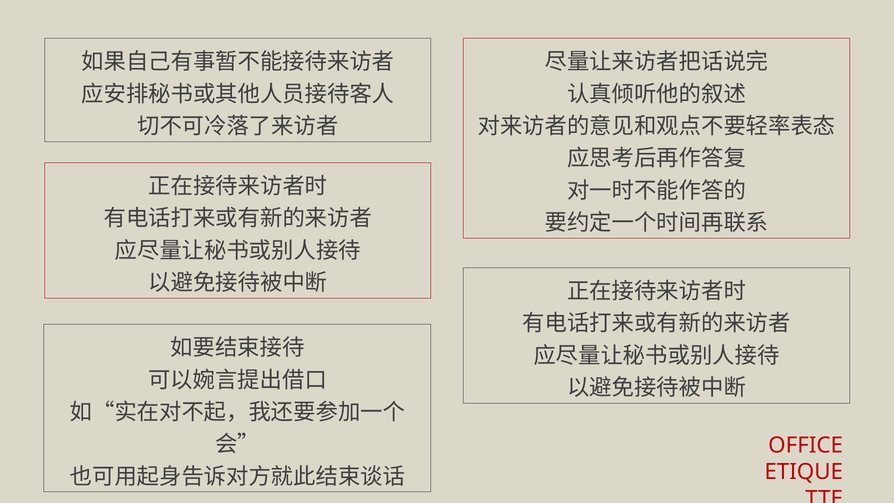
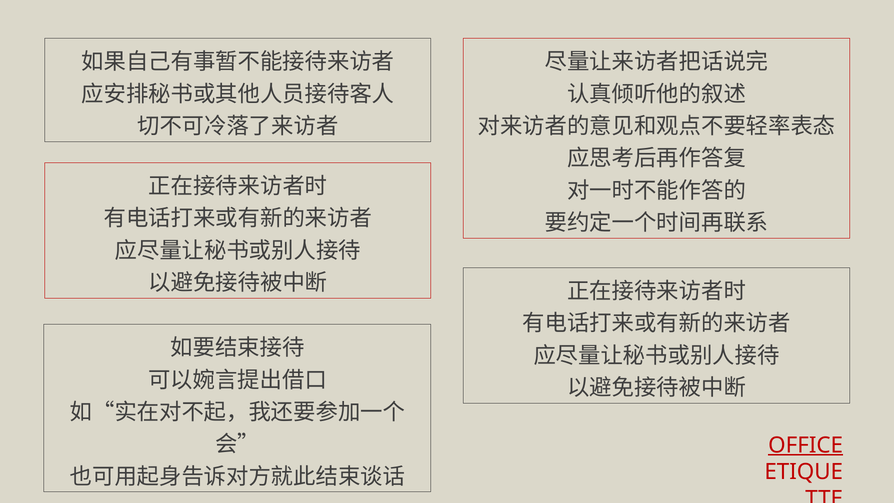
OFFICE underline: none -> present
